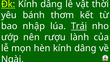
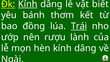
Kính at (28, 4) underline: none -> present
thời: thời -> biết
nhập: nhập -> đồng
